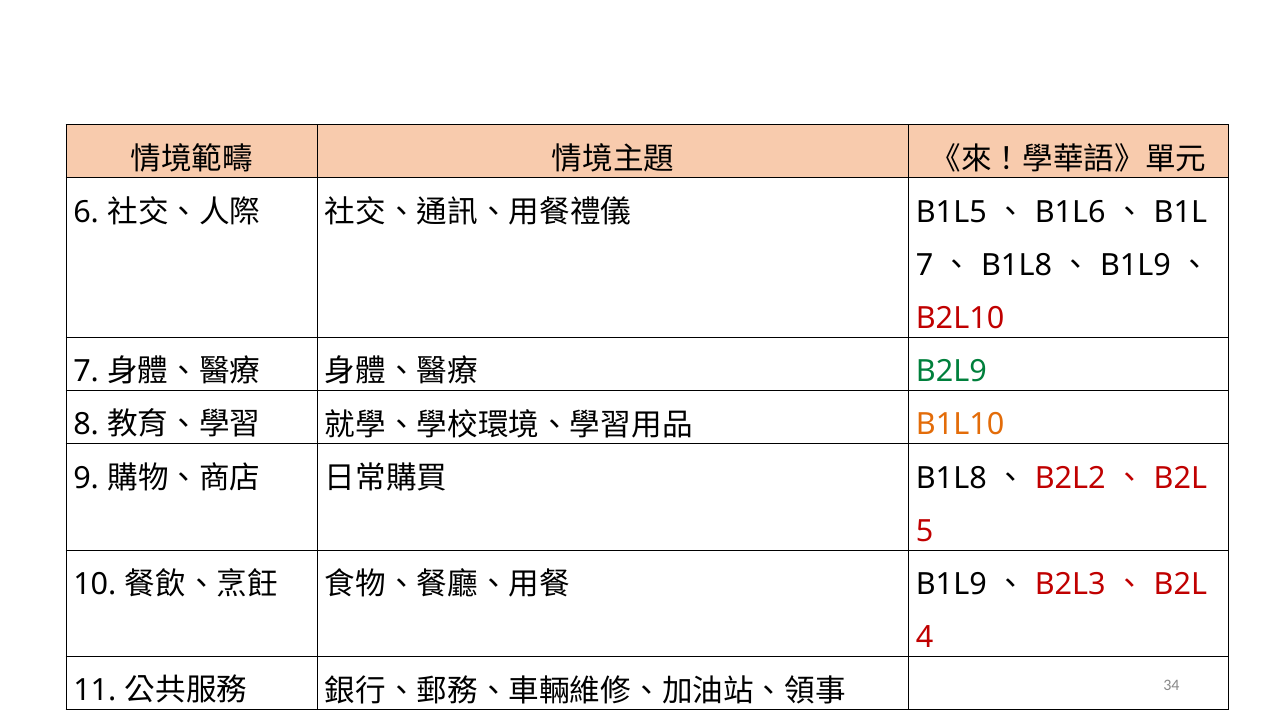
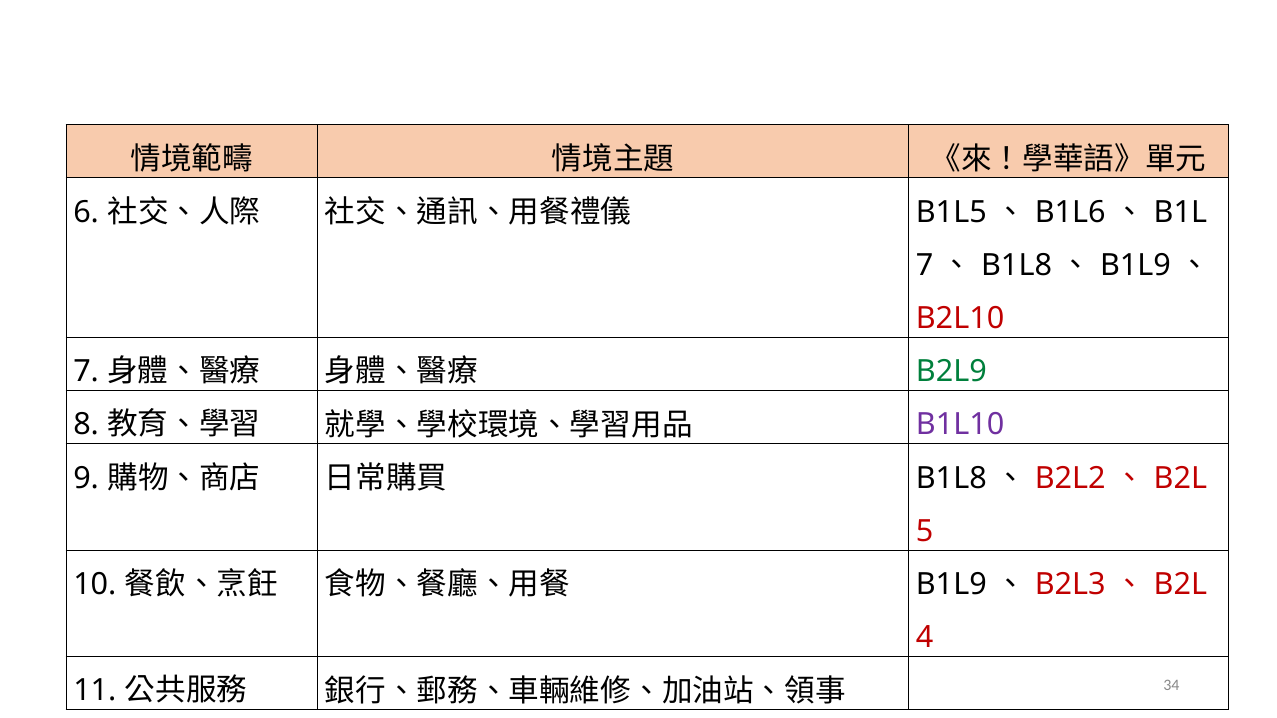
B1L10 colour: orange -> purple
